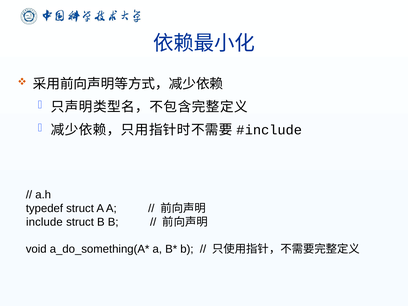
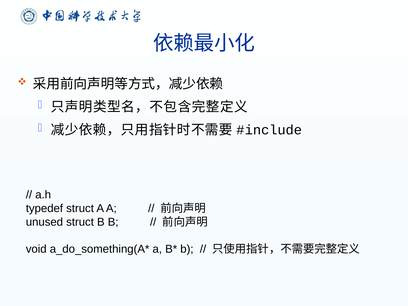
include: include -> unused
